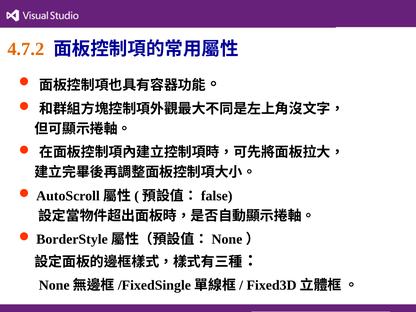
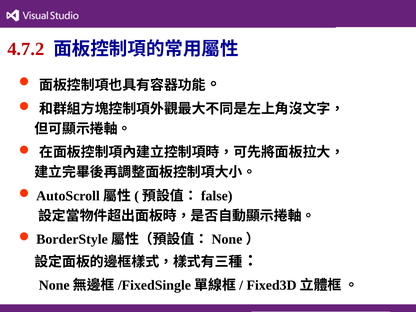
4.7.2 colour: orange -> red
